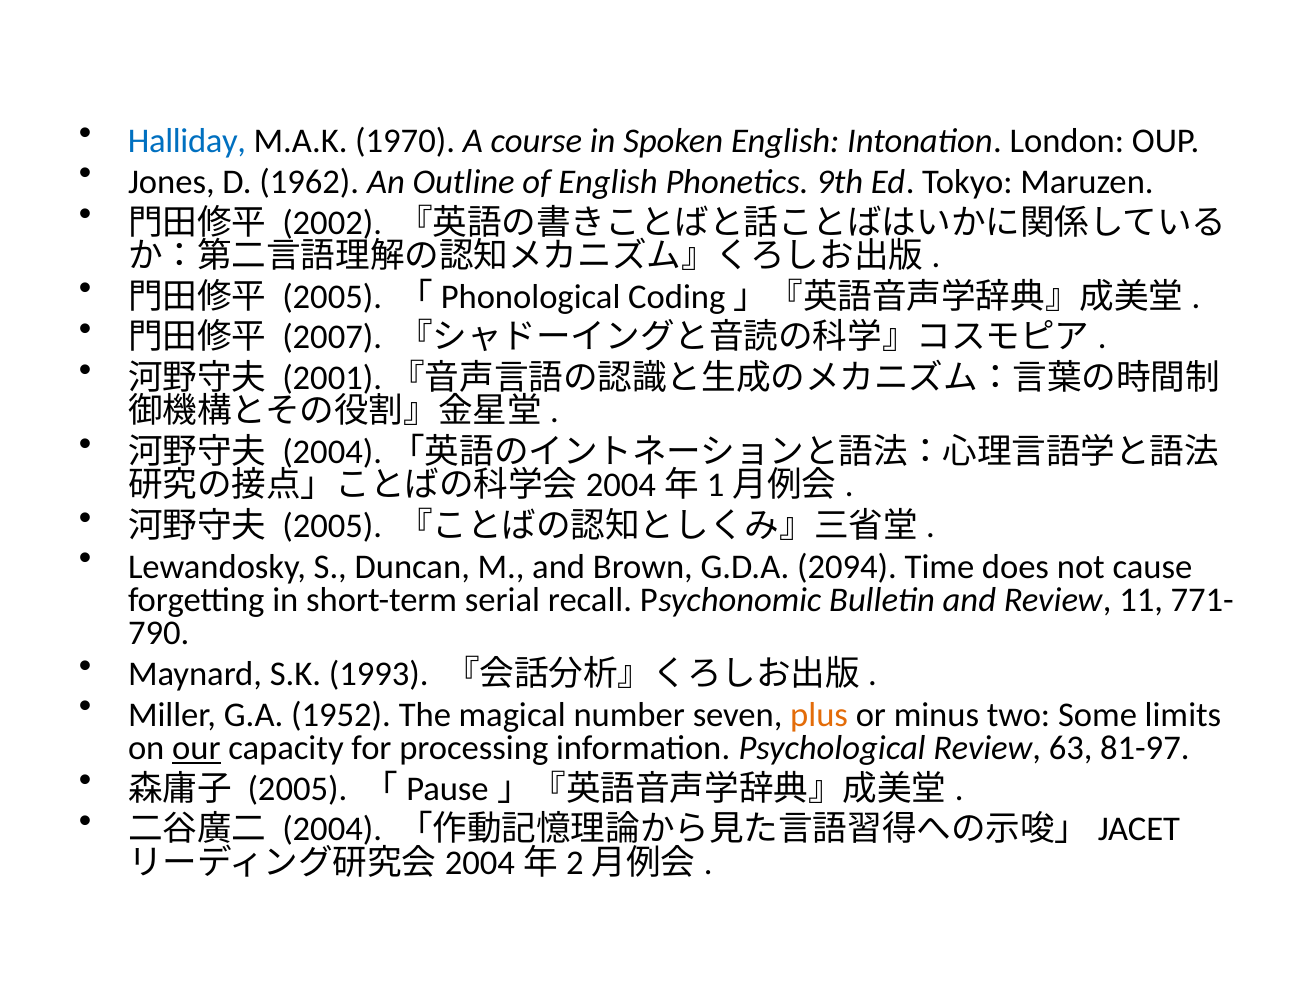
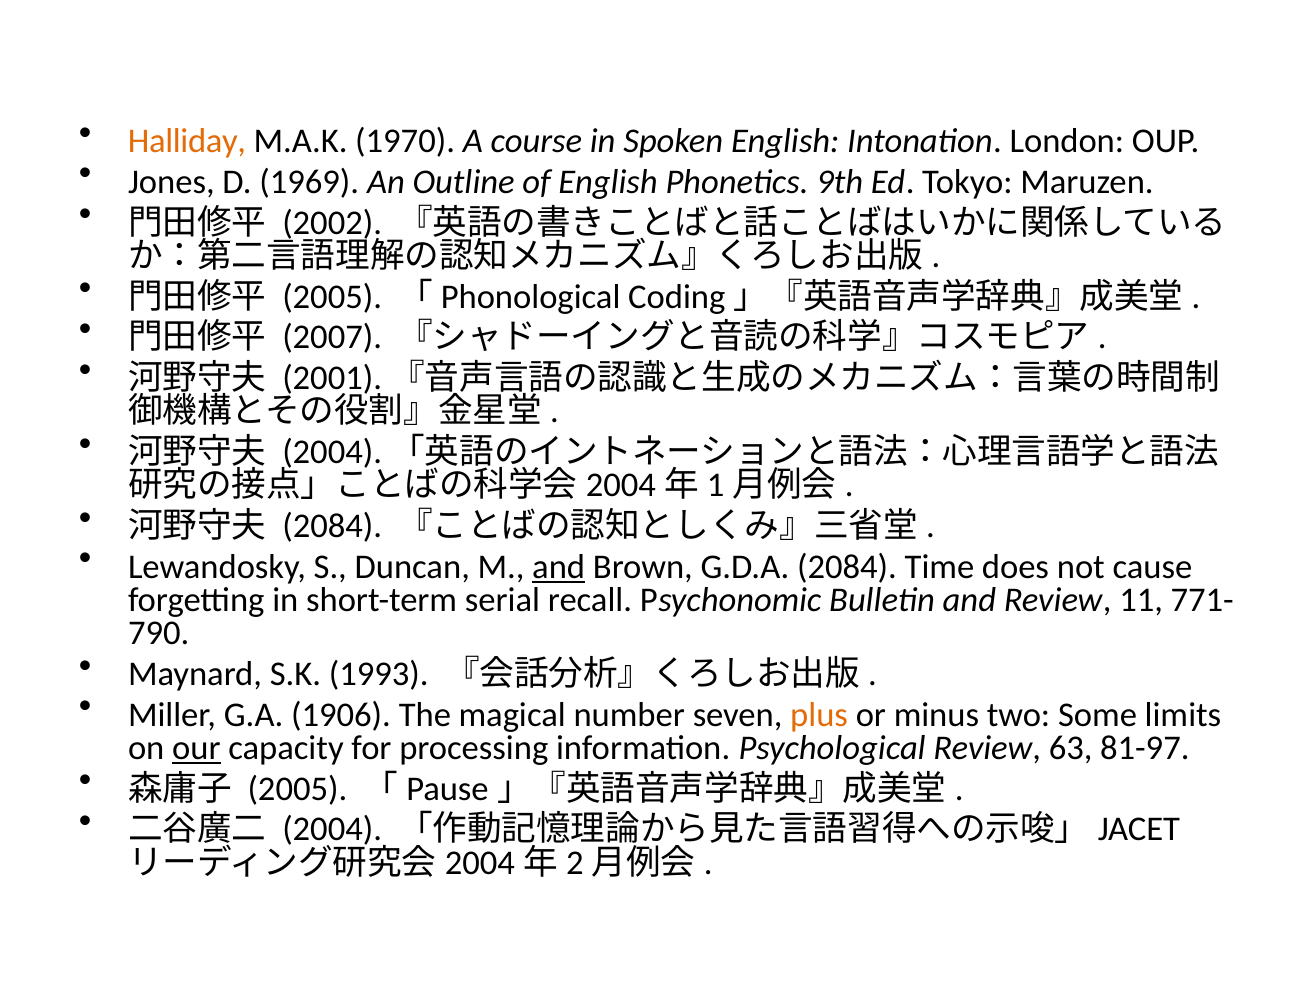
Halliday colour: blue -> orange
1962: 1962 -> 1969
2005 at (332, 526): 2005 -> 2084
and at (559, 567) underline: none -> present
G.D.A 2094: 2094 -> 2084
1952: 1952 -> 1906
